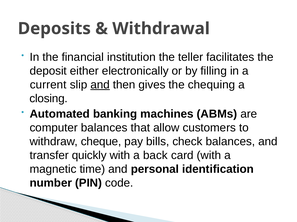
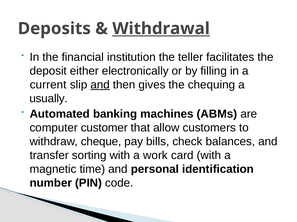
Withdrawal underline: none -> present
closing: closing -> usually
computer balances: balances -> customer
quickly: quickly -> sorting
back: back -> work
